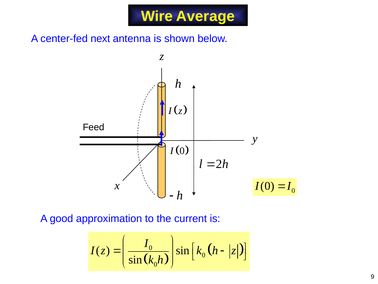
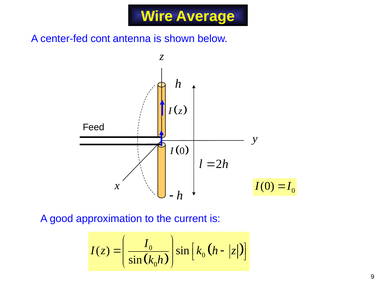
next: next -> cont
